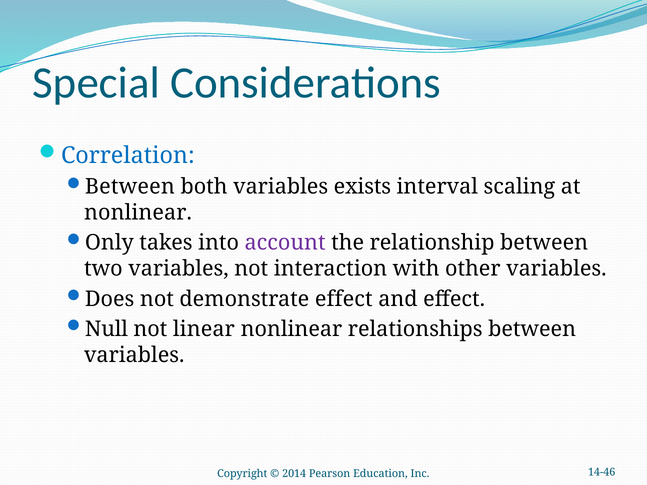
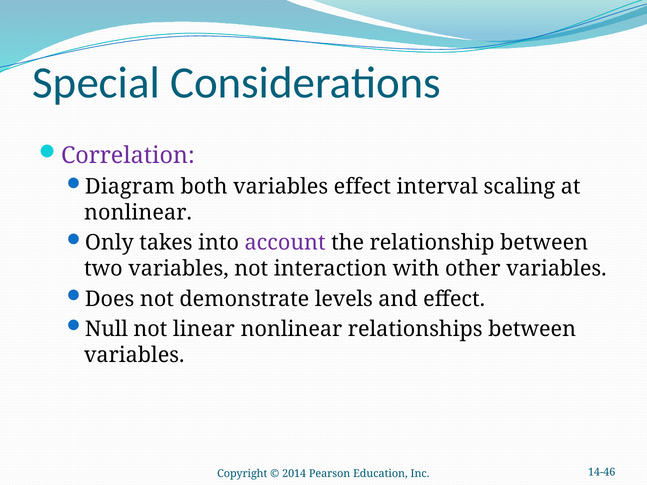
Correlation colour: blue -> purple
Between at (130, 187): Between -> Diagram
variables exists: exists -> effect
demonstrate effect: effect -> levels
